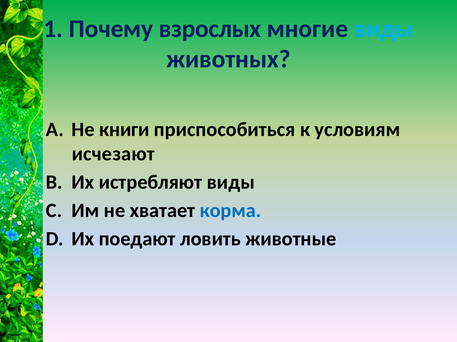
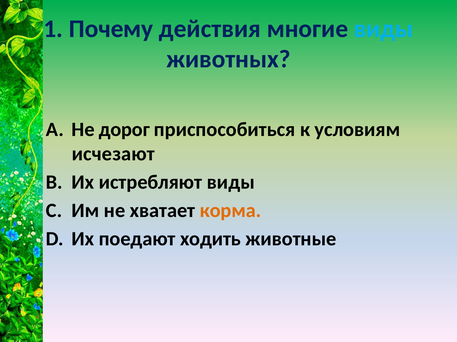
взрослых: взрослых -> действия
книги: книги -> дорог
корма colour: blue -> orange
ловить: ловить -> ходить
